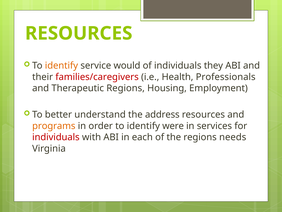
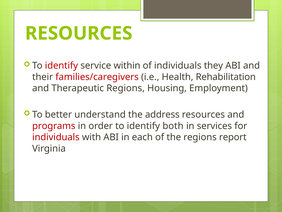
identify at (61, 66) colour: orange -> red
would: would -> within
Professionals: Professionals -> Rehabilitation
programs colour: orange -> red
were: were -> both
needs: needs -> report
